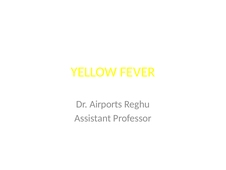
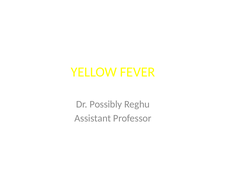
Airports: Airports -> Possibly
